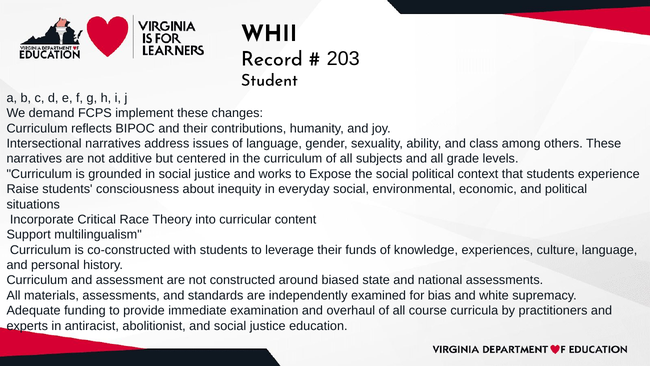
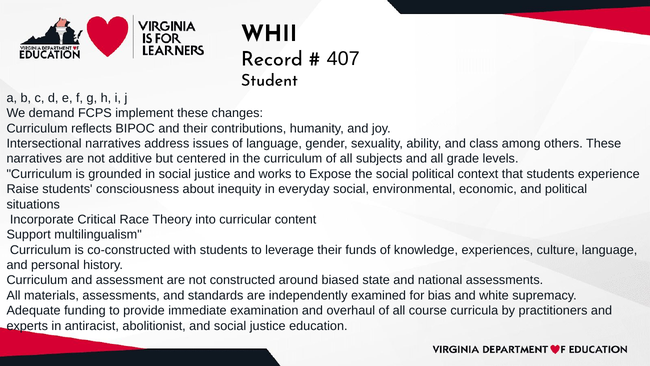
203: 203 -> 407
